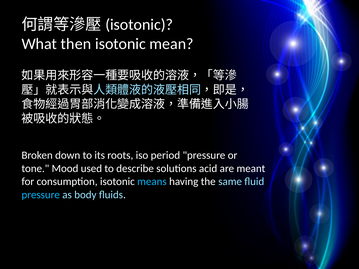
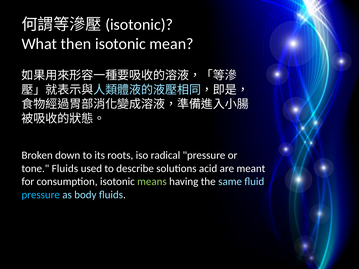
period: period -> radical
tone Mood: Mood -> Fluids
means colour: light blue -> light green
